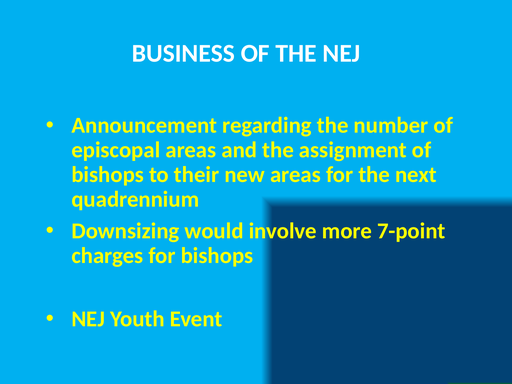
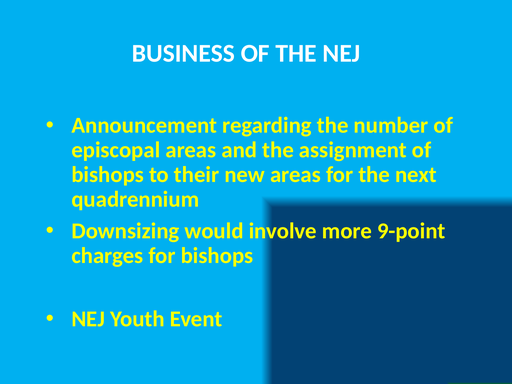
7-point: 7-point -> 9-point
